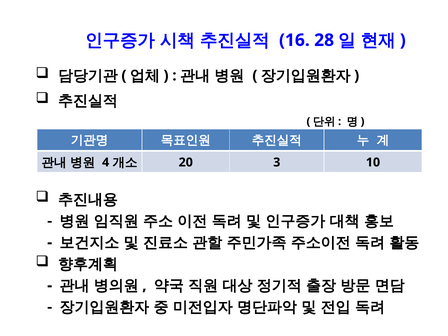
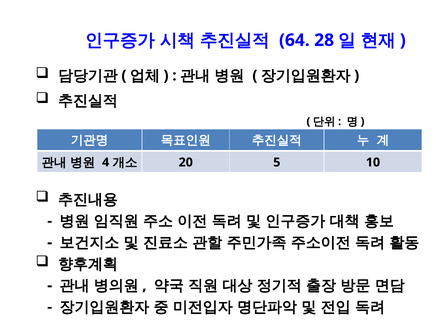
16: 16 -> 64
3: 3 -> 5
